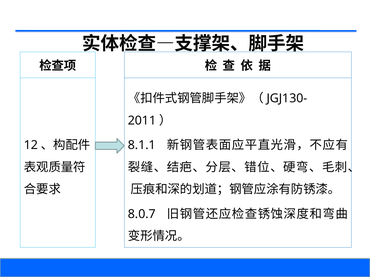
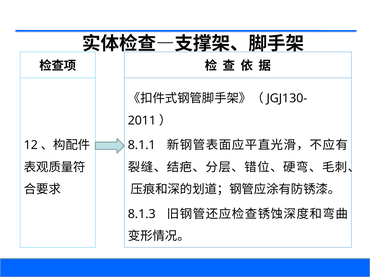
8.0.7: 8.0.7 -> 8.1.3
